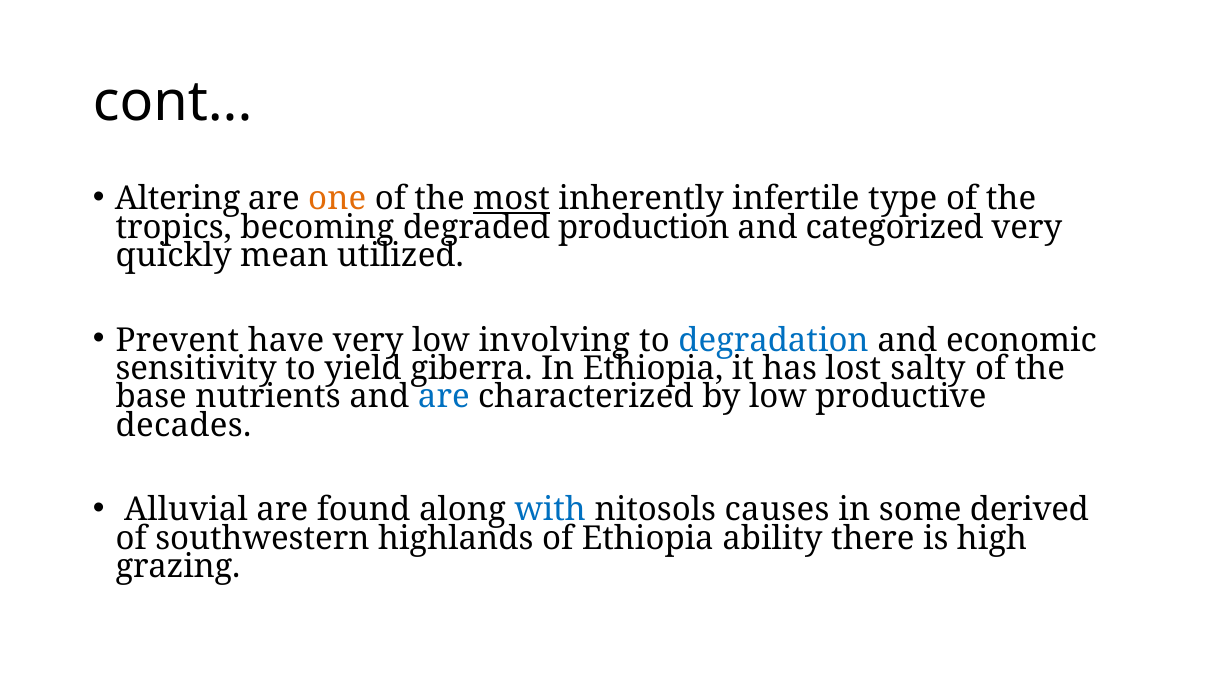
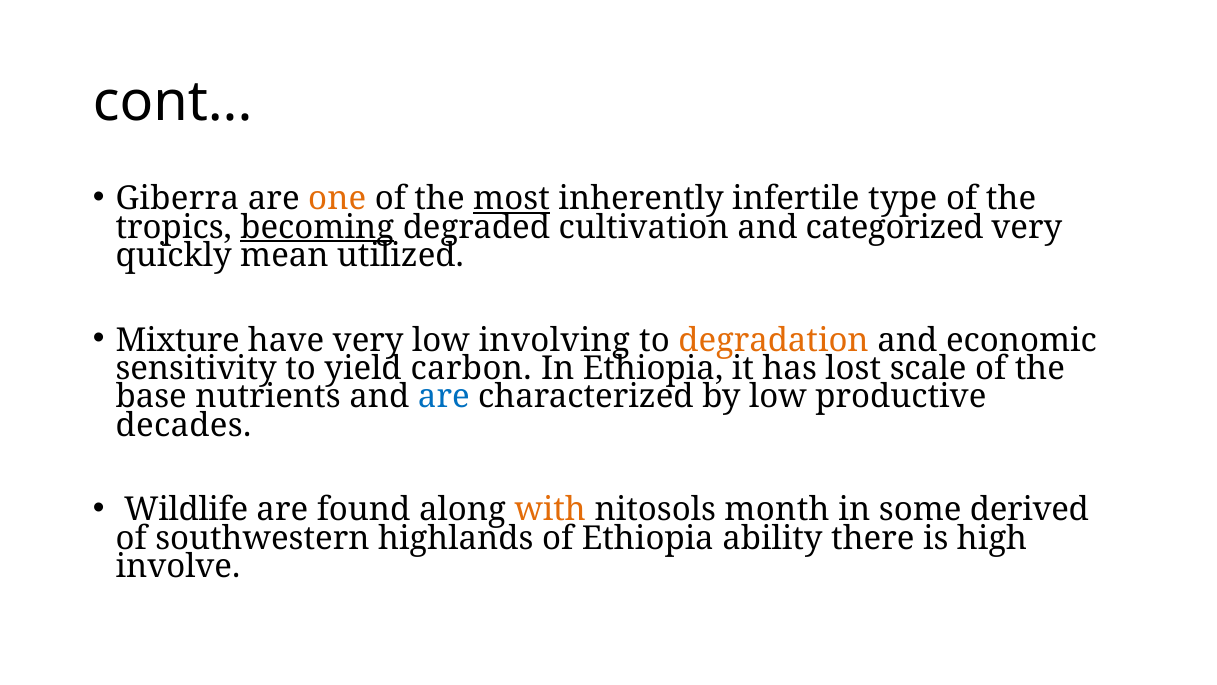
Altering: Altering -> Giberra
becoming underline: none -> present
production: production -> cultivation
Prevent: Prevent -> Mixture
degradation colour: blue -> orange
giberra: giberra -> carbon
salty: salty -> scale
Alluvial: Alluvial -> Wildlife
with colour: blue -> orange
causes: causes -> month
grazing: grazing -> involve
